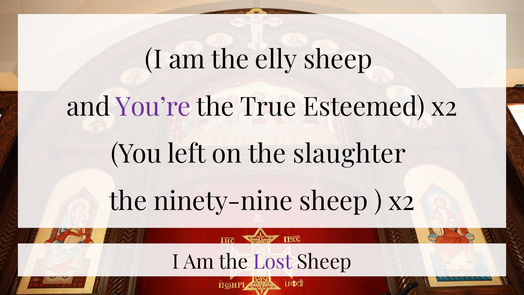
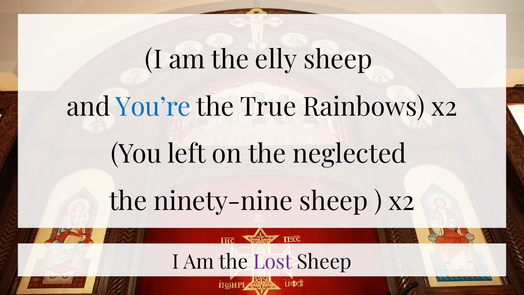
You’re colour: purple -> blue
Esteemed: Esteemed -> Rainbows
slaughter: slaughter -> neglected
